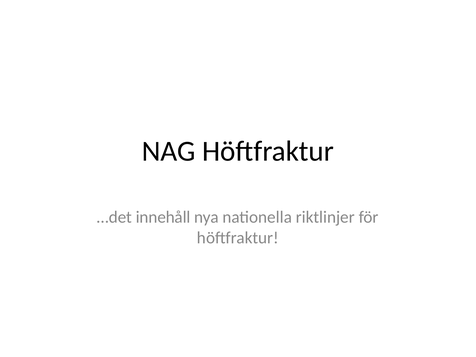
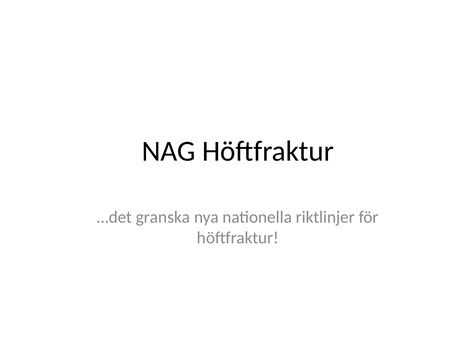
innehåll: innehåll -> granska
